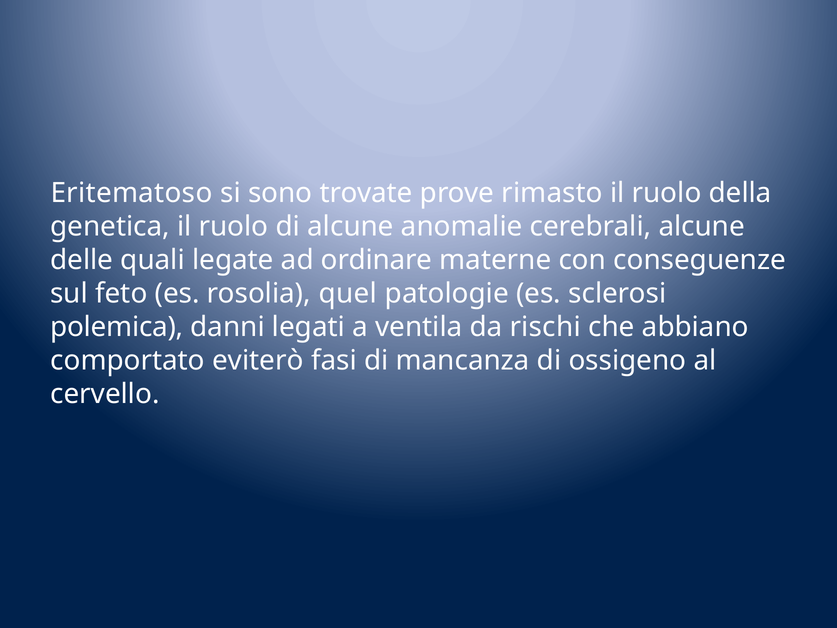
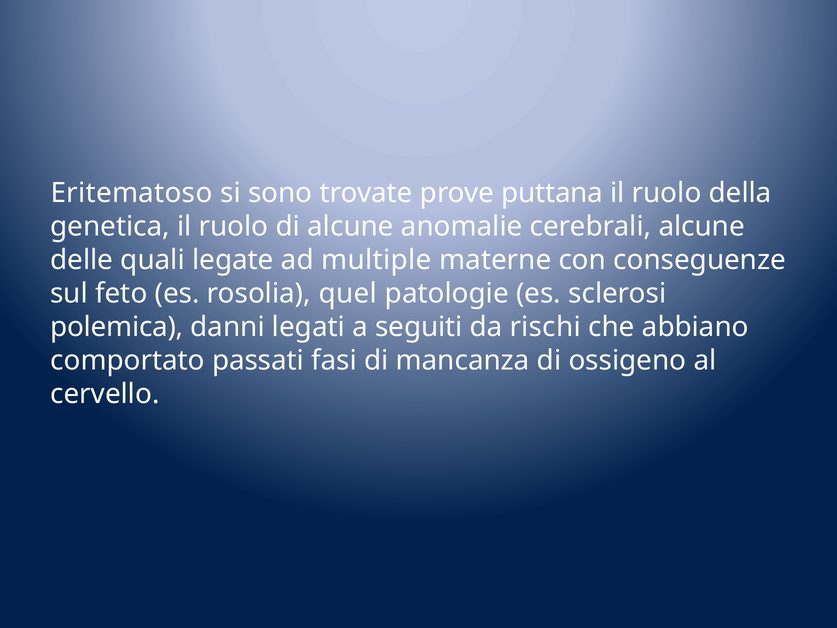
rimasto: rimasto -> puttana
ordinare: ordinare -> multiple
ventila: ventila -> seguiti
eviterò: eviterò -> passati
